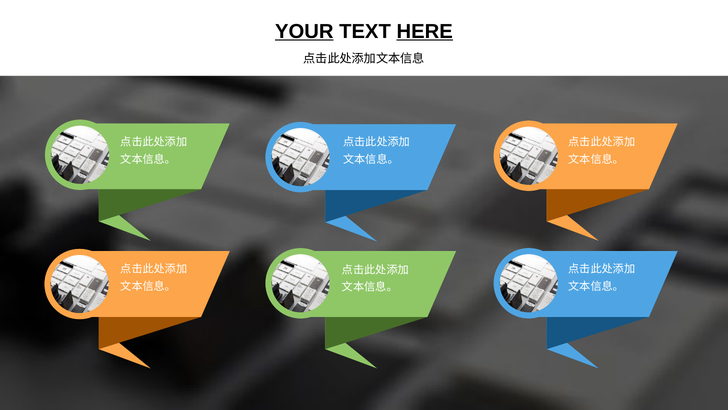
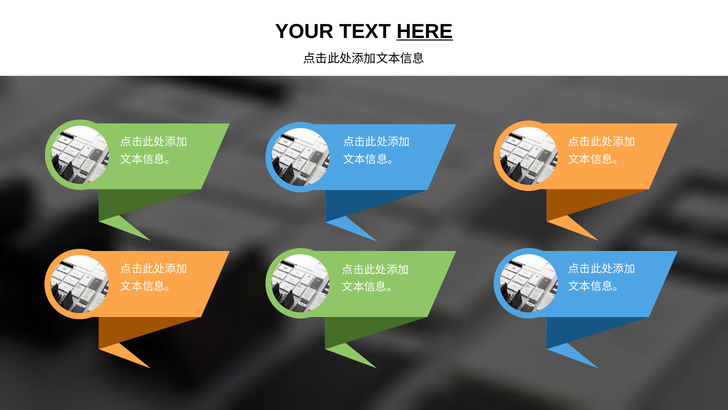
YOUR underline: present -> none
